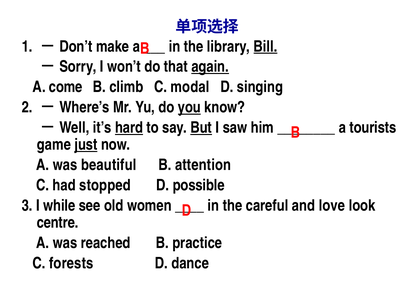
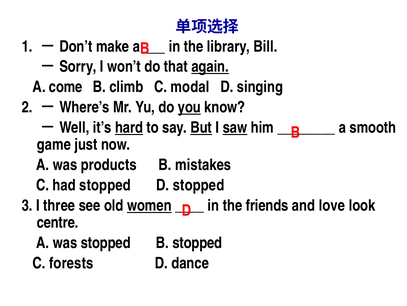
Bill underline: present -> none
saw underline: none -> present
tourists: tourists -> smooth
just underline: present -> none
beautiful: beautiful -> products
attention: attention -> mistakes
D possible: possible -> stopped
while: while -> three
women underline: none -> present
careful: careful -> friends
was reached: reached -> stopped
B practice: practice -> stopped
